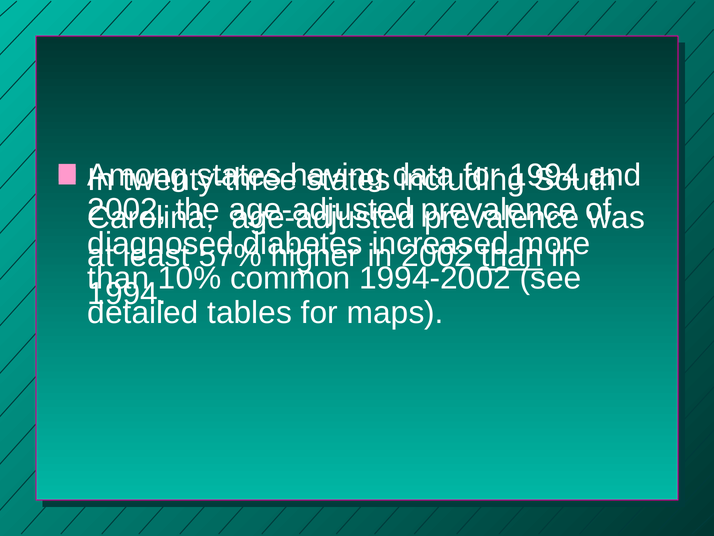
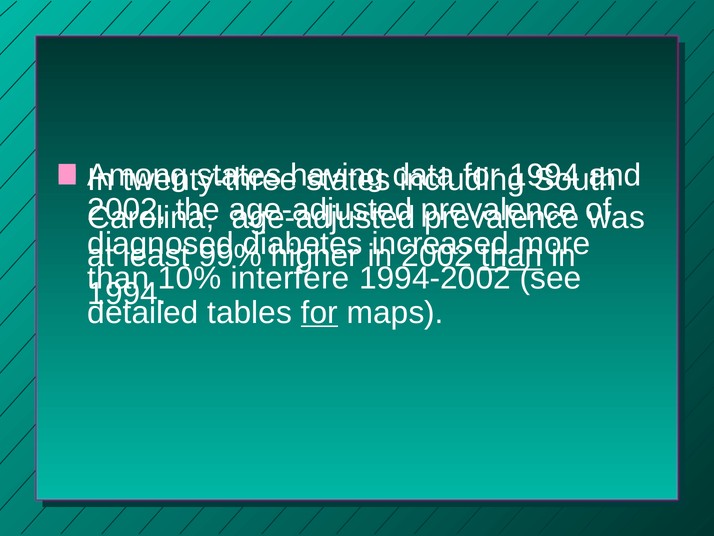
57%: 57% -> 99%
common: common -> interfere
for at (319, 312) underline: none -> present
